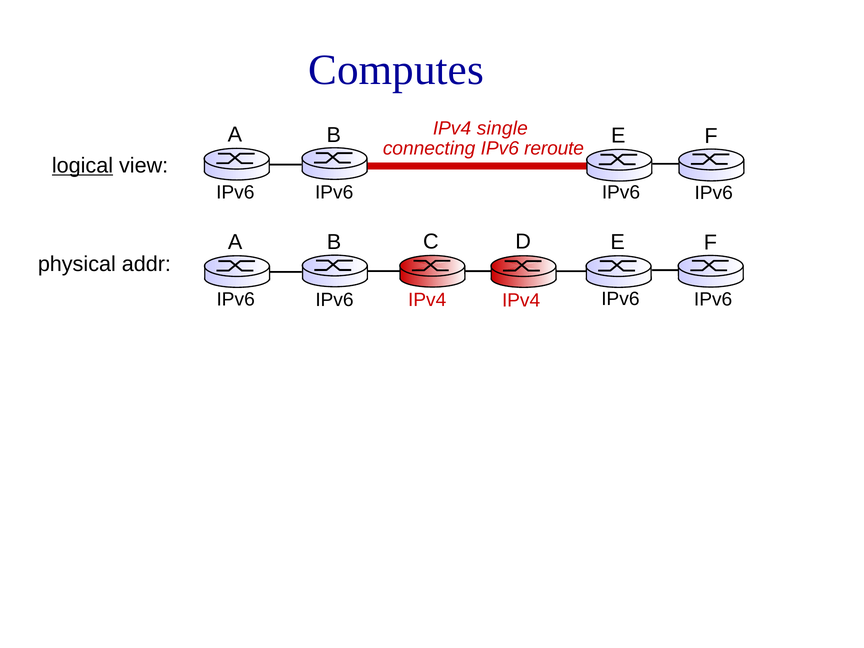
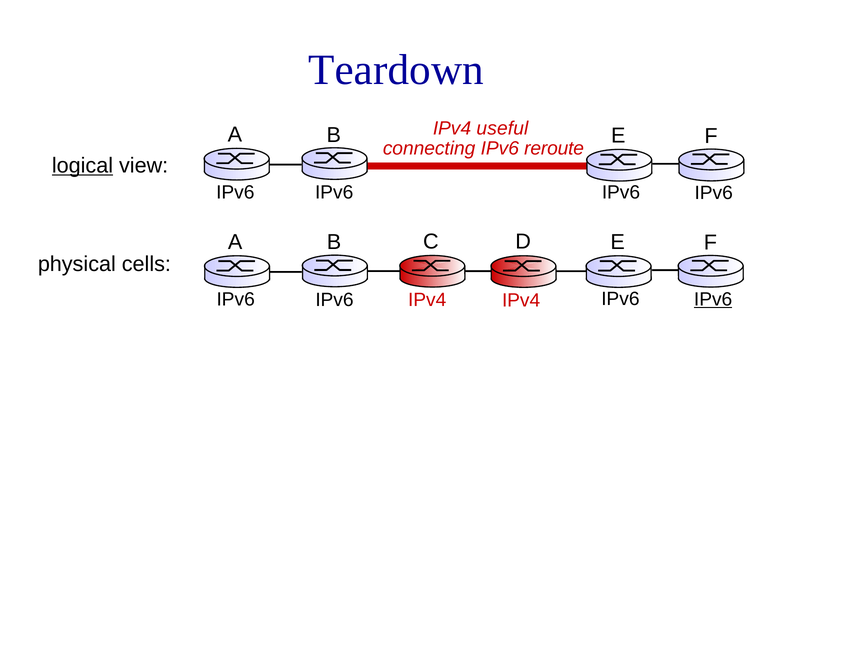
Computes: Computes -> Teardown
single: single -> useful
addr: addr -> cells
IPv6 at (713, 299) underline: none -> present
